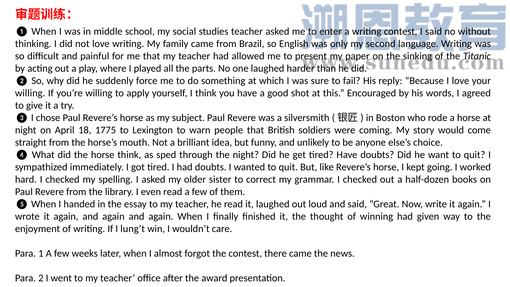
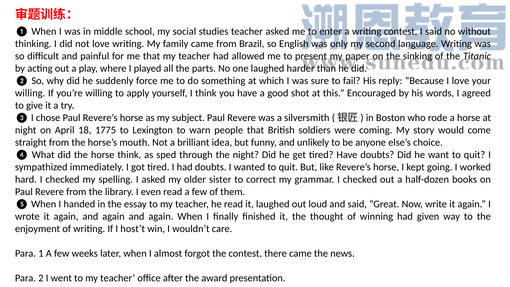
lung’t: lung’t -> host’t
